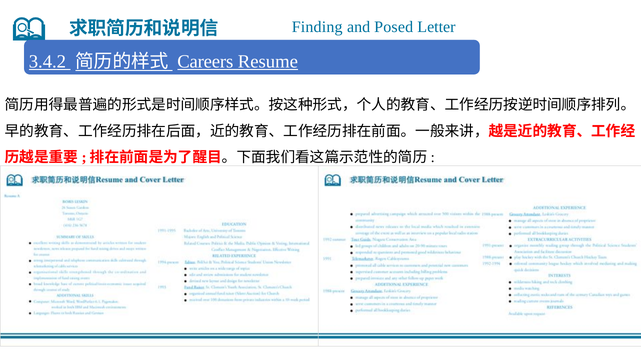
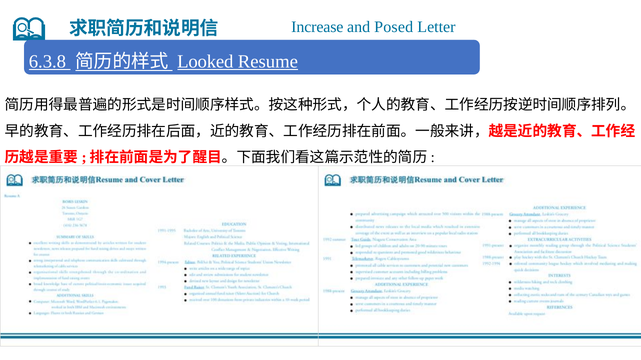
Finding: Finding -> Increase
3.4.2: 3.4.2 -> 6.3.8
Careers: Careers -> Looked
